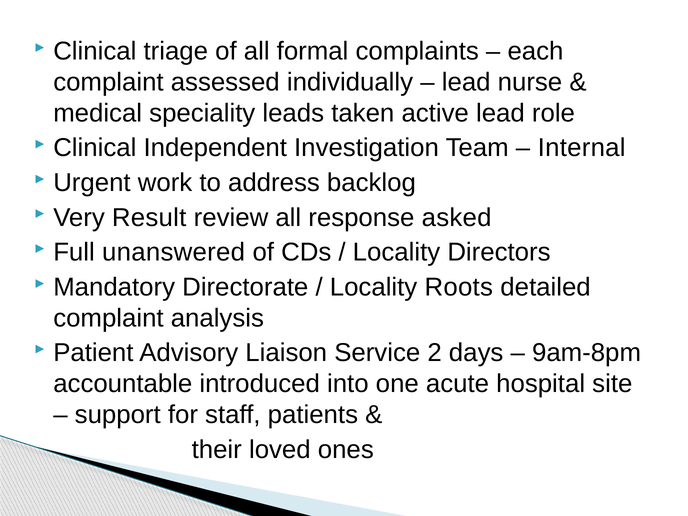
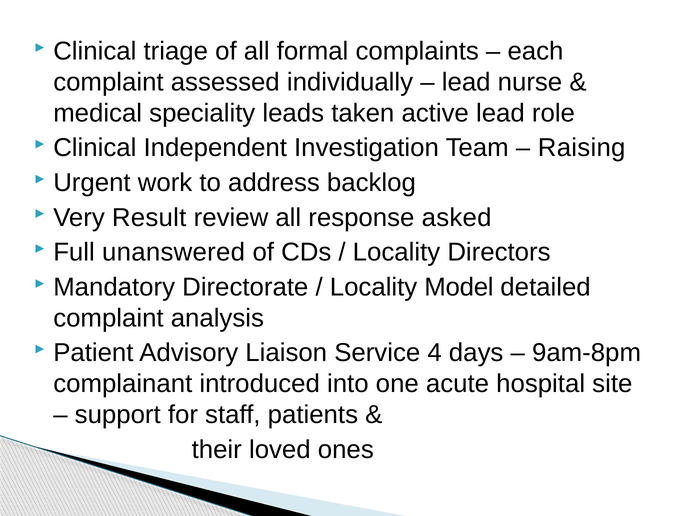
Internal: Internal -> Raising
Roots: Roots -> Model
2: 2 -> 4
accountable: accountable -> complainant
